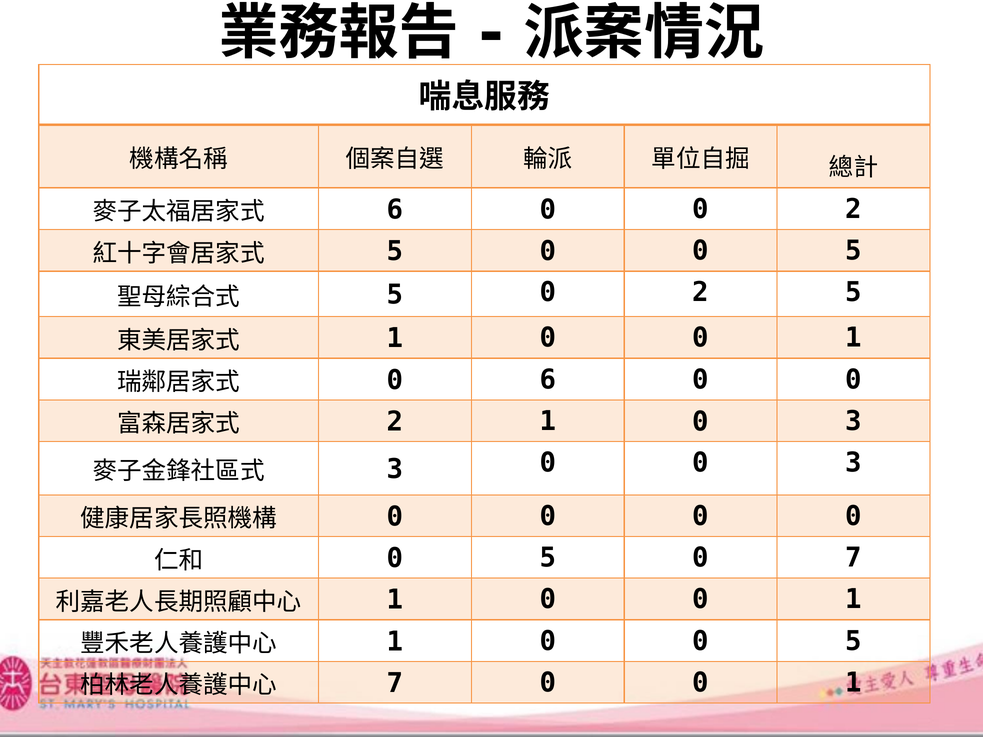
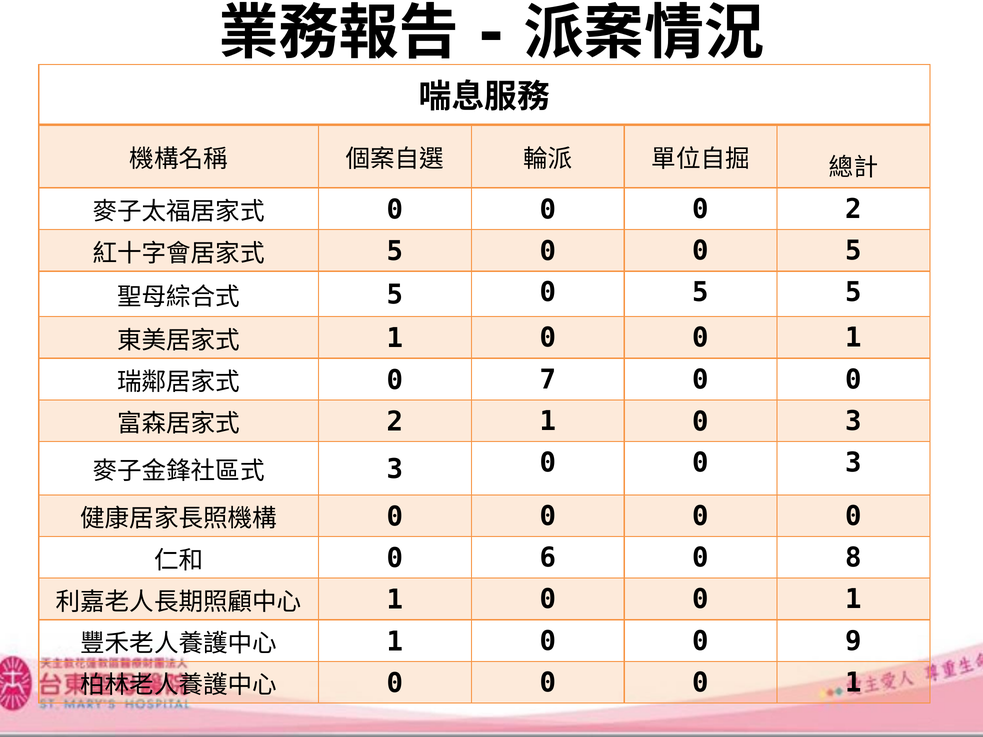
6 at (395, 210): 6 -> 0
5 0 2: 2 -> 5
0 6: 6 -> 7
5 at (548, 558): 5 -> 6
0 7: 7 -> 8
1 0 0 5: 5 -> 9
7 at (395, 683): 7 -> 0
